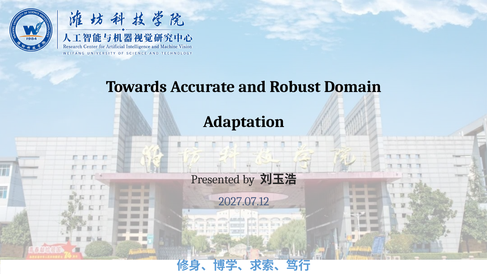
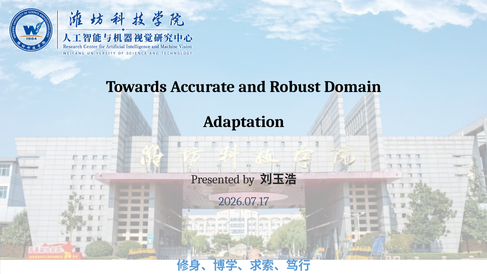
2027.07.12: 2027.07.12 -> 2026.07.17
